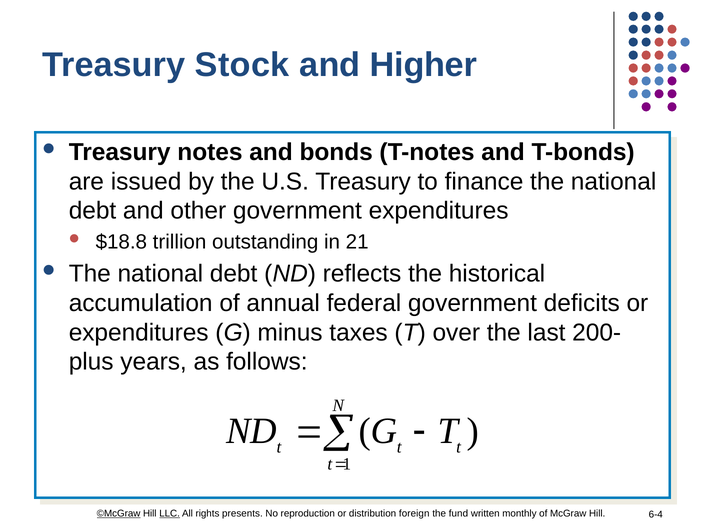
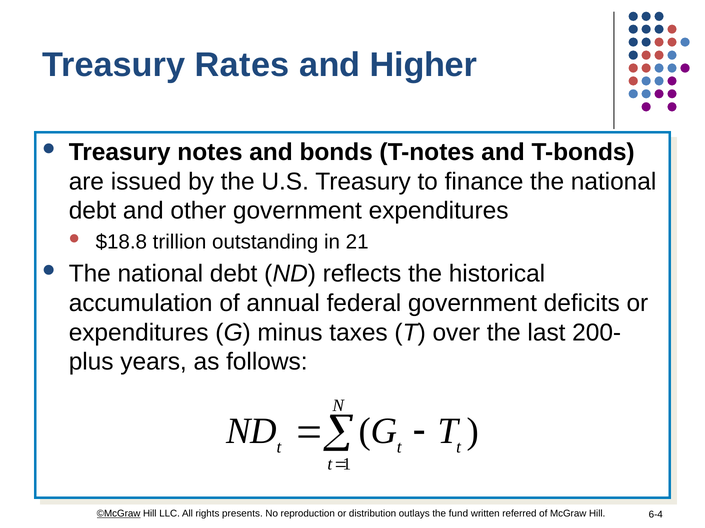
Stock: Stock -> Rates
LLC underline: present -> none
foreign: foreign -> outlays
monthly: monthly -> referred
